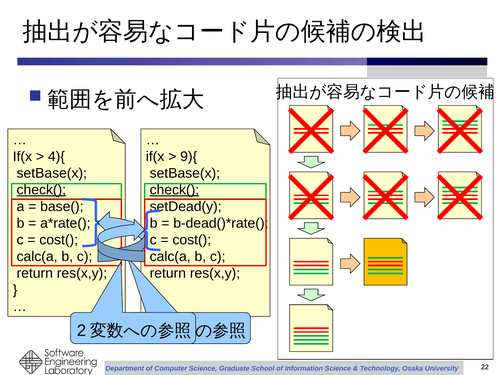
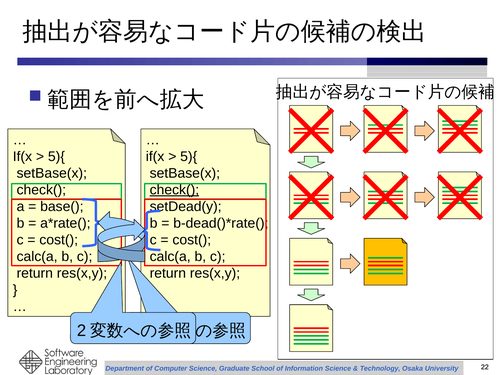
4){ at (56, 157): 4){ -> 5){
9){ at (189, 157): 9){ -> 5){
check( at (41, 190) underline: present -> none
